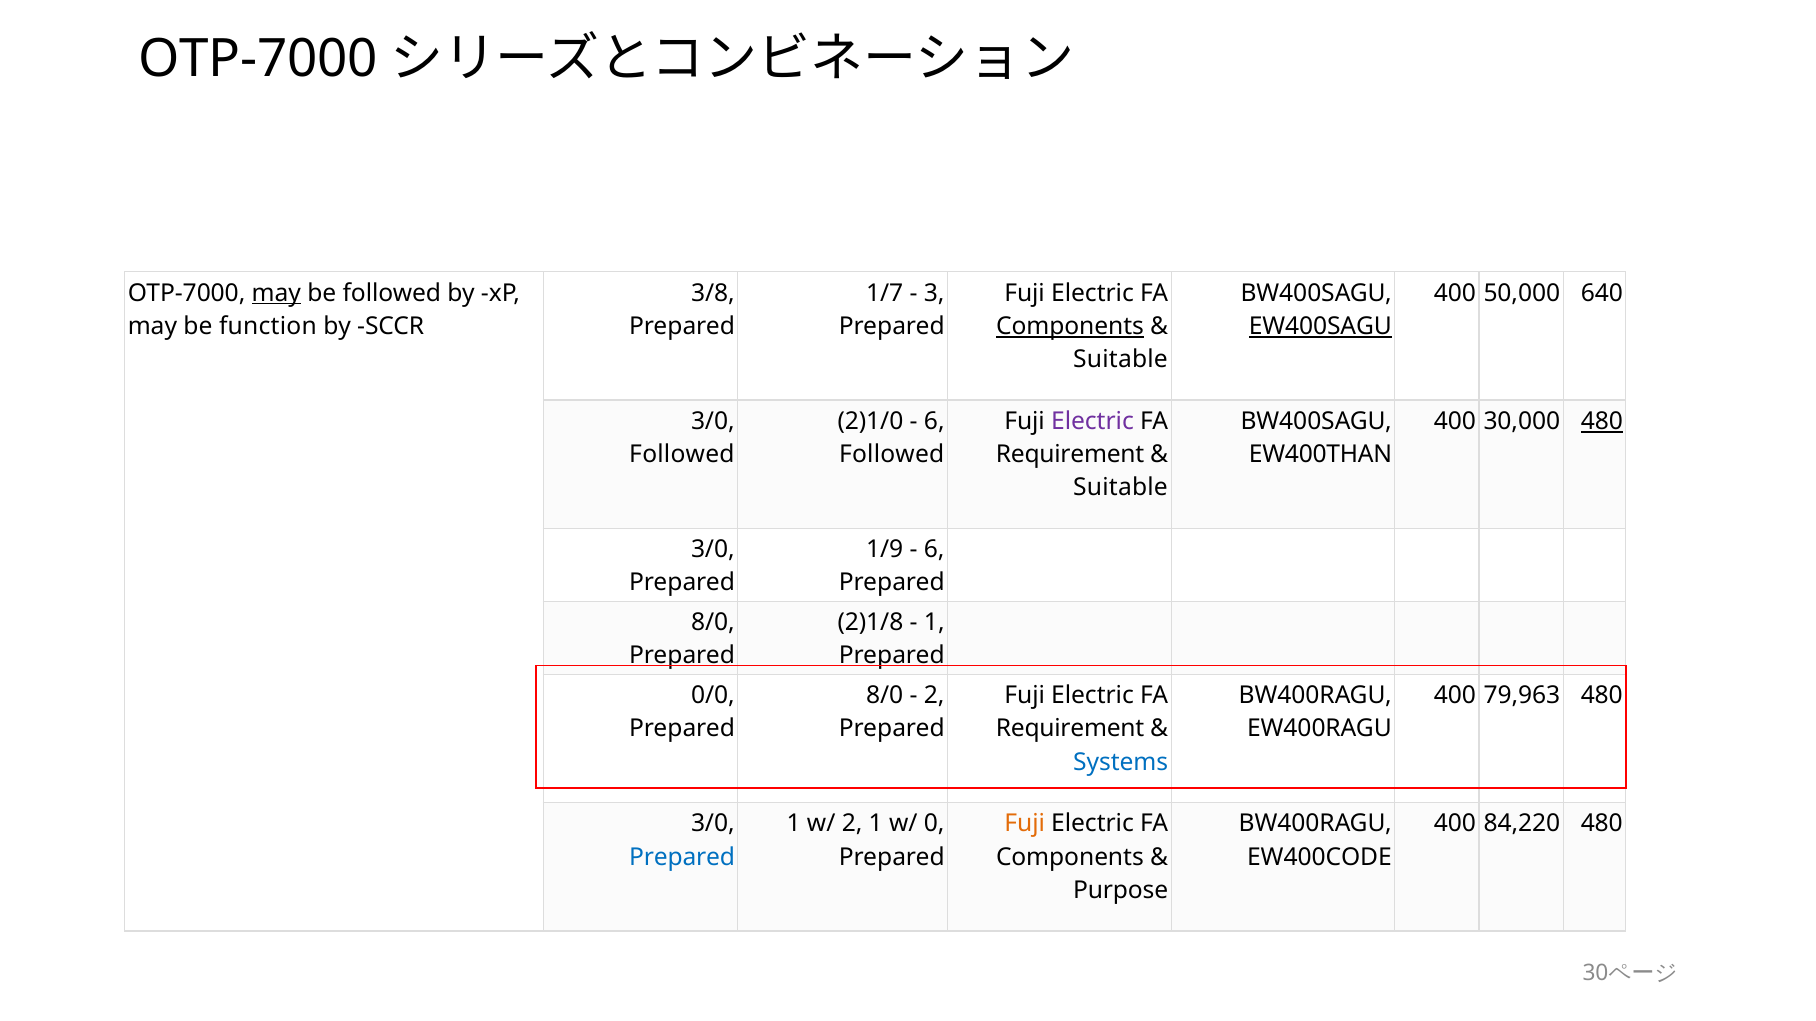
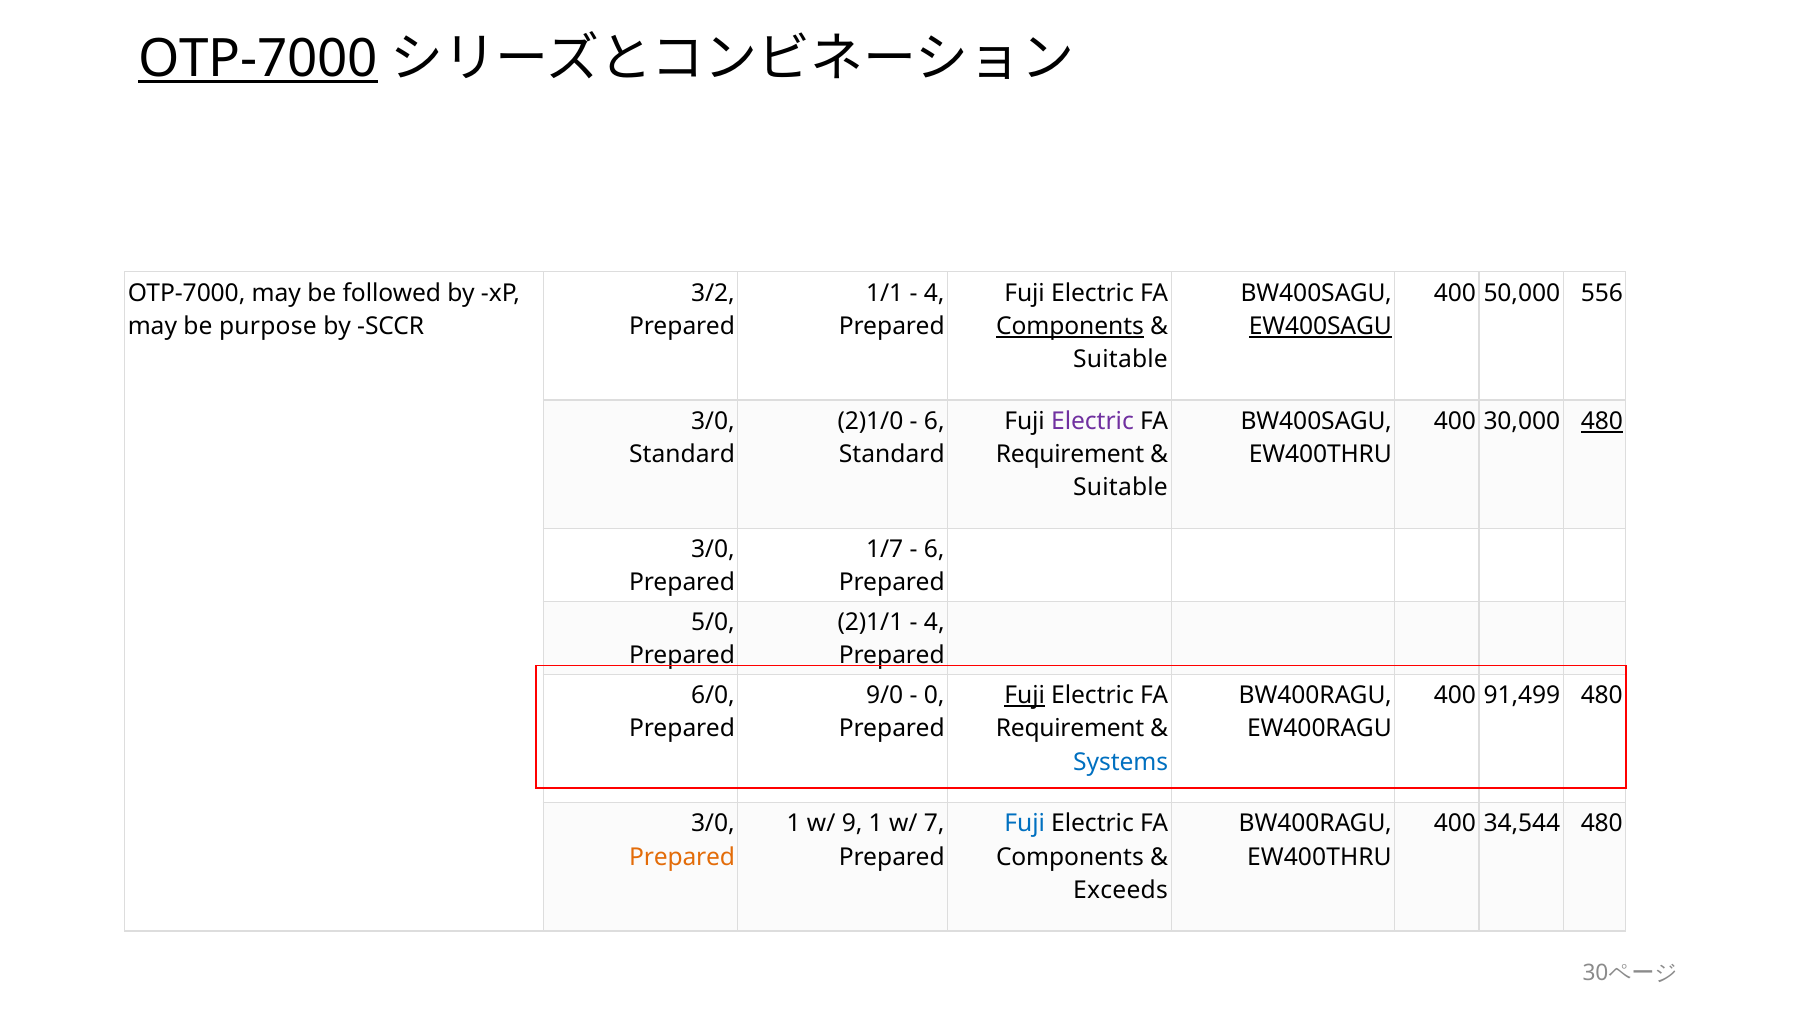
OTP-7000 at (258, 59) underline: none -> present
may at (276, 293) underline: present -> none
3/8: 3/8 -> 3/2
1/7: 1/7 -> 1/1
3 at (934, 293): 3 -> 4
640: 640 -> 556
function: function -> purpose
Followed at (682, 455): Followed -> Standard
Followed at (892, 455): Followed -> Standard
EW400THAN at (1320, 455): EW400THAN -> EW400THRU
1/9: 1/9 -> 1/7
8/0 at (713, 623): 8/0 -> 5/0
2)1/8: 2)1/8 -> 2)1/1
1 at (934, 623): 1 -> 4
0/0: 0/0 -> 6/0
8/0 at (885, 696): 8/0 -> 9/0
2 at (934, 696): 2 -> 0
Fuji at (1025, 696) underline: none -> present
79,963: 79,963 -> 91,499
w/ 2: 2 -> 9
0: 0 -> 7
Fuji at (1025, 824) colour: orange -> blue
84,220: 84,220 -> 34,544
Prepared at (682, 858) colour: blue -> orange
EW400CODE at (1319, 858): EW400CODE -> EW400THRU
Purpose: Purpose -> Exceeds
